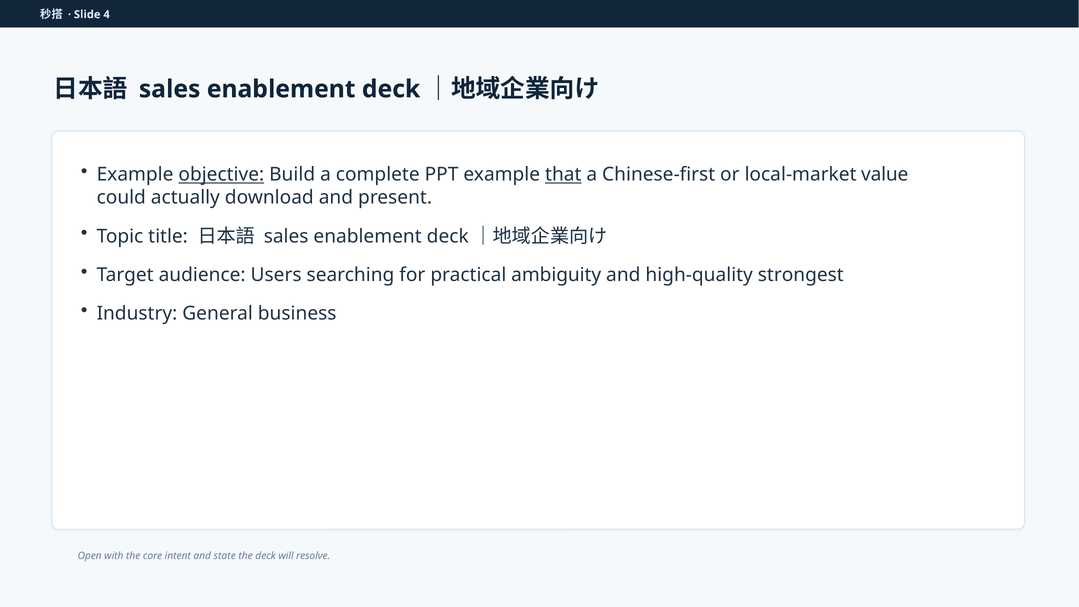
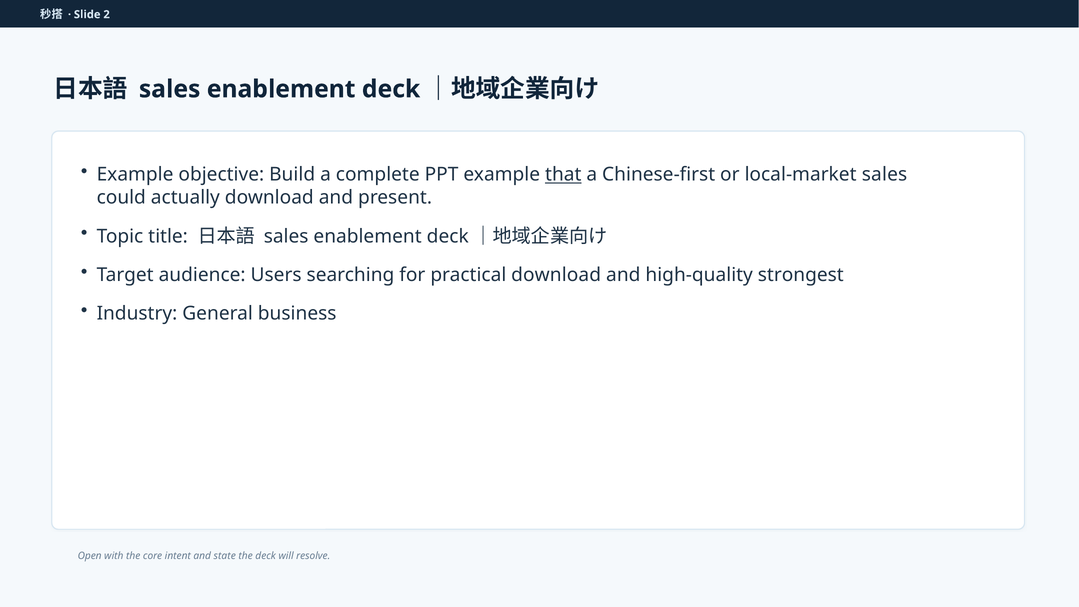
4: 4 -> 2
objective underline: present -> none
local-market value: value -> sales
practical ambiguity: ambiguity -> download
